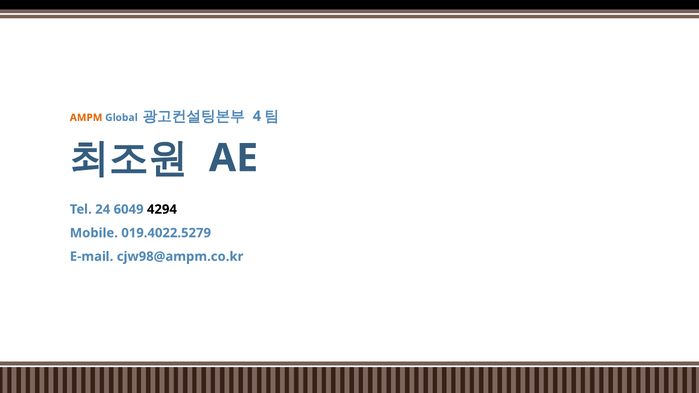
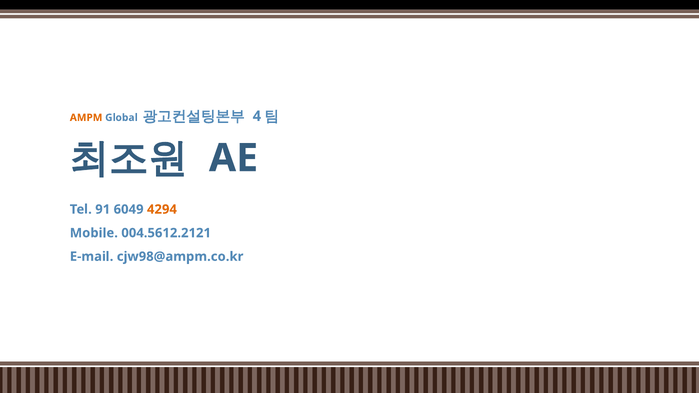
24: 24 -> 91
4294 colour: black -> orange
019.4022.5279: 019.4022.5279 -> 004.5612.2121
